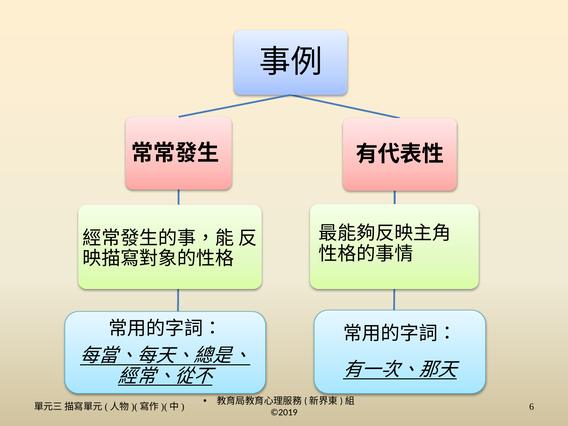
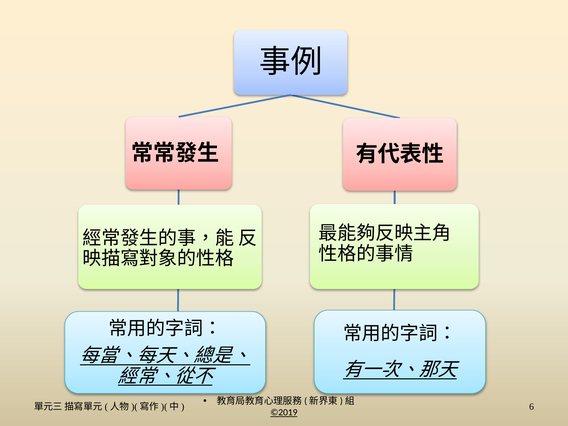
©2019 underline: none -> present
